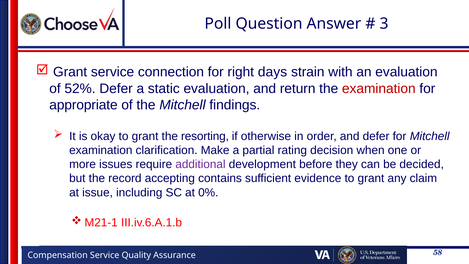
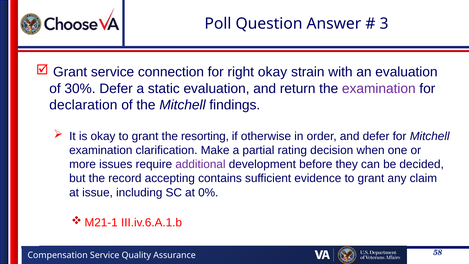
right days: days -> okay
52%: 52% -> 30%
examination at (379, 89) colour: red -> purple
appropriate: appropriate -> declaration
